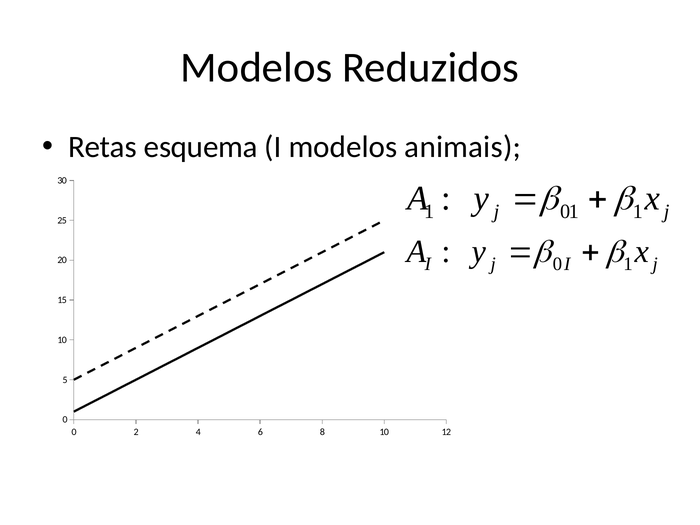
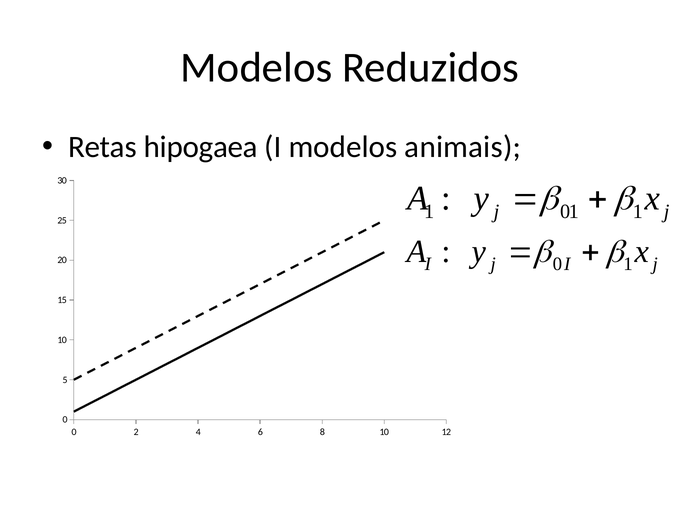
esquema: esquema -> hipogaea
